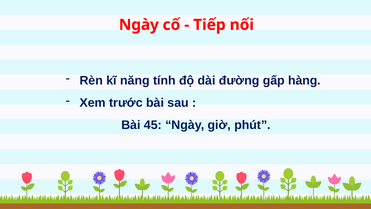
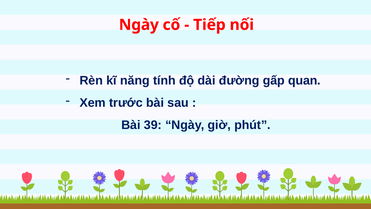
hàng: hàng -> quan
45: 45 -> 39
